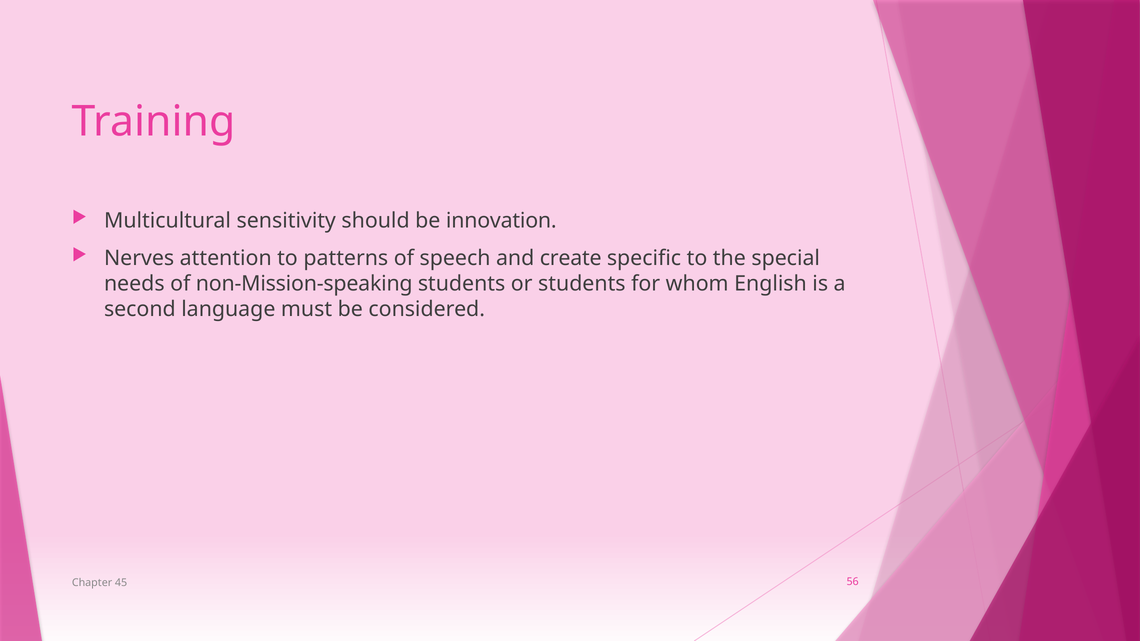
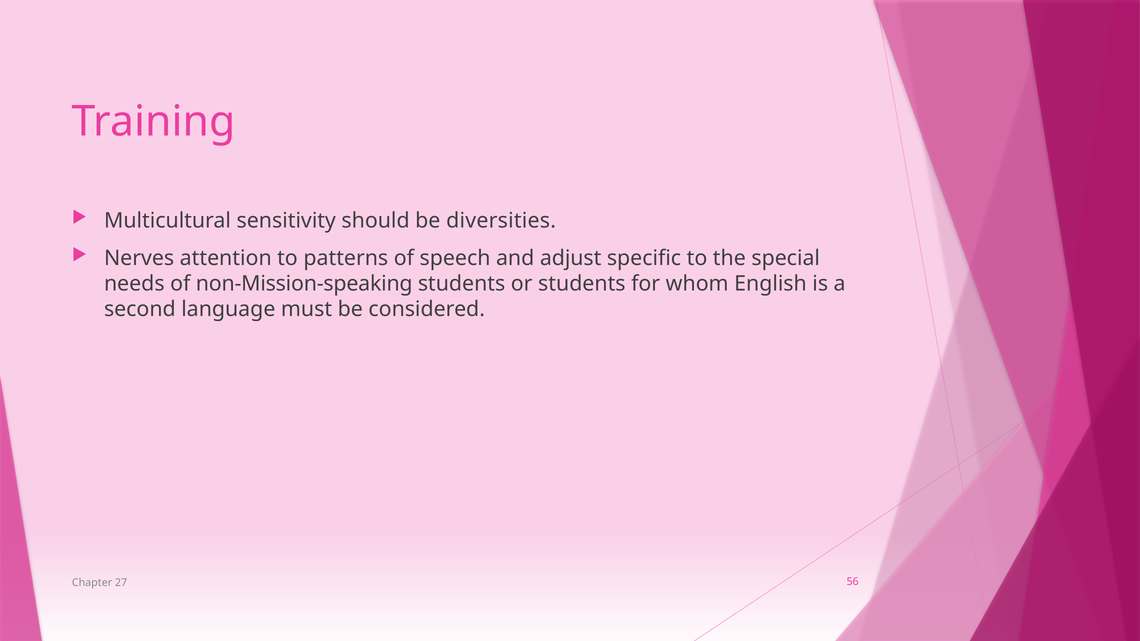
innovation: innovation -> diversities
create: create -> adjust
45: 45 -> 27
